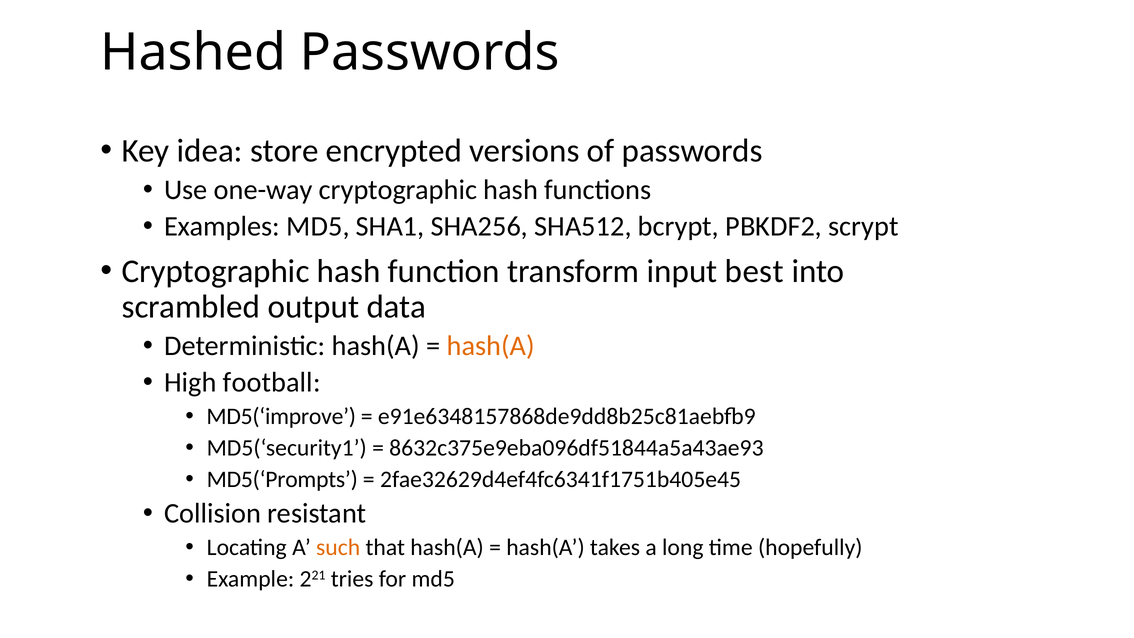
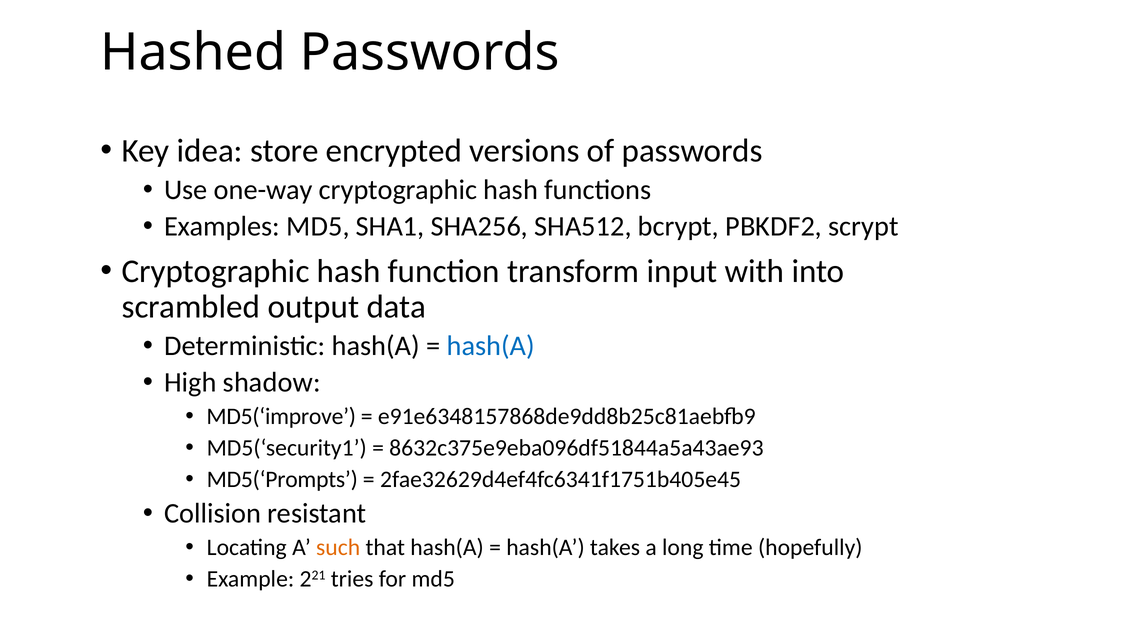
best: best -> with
hash(A at (491, 346) colour: orange -> blue
football: football -> shadow
